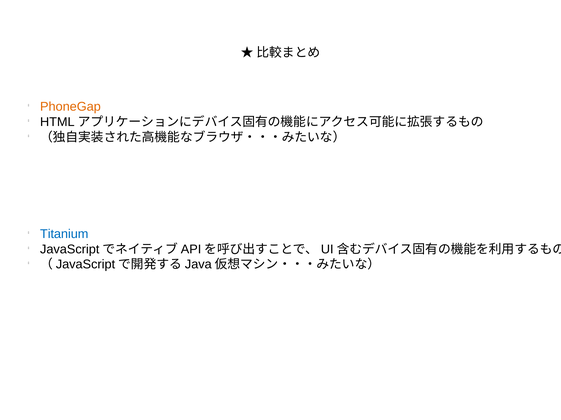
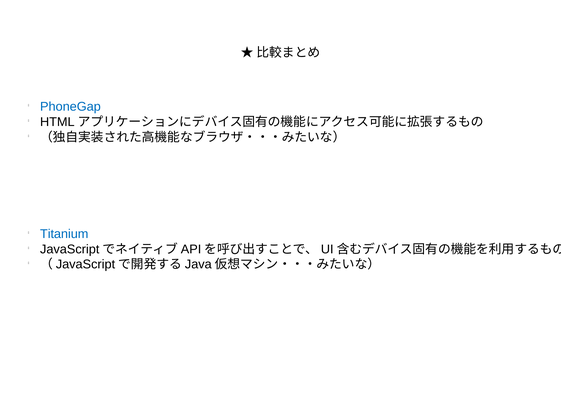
PhoneGap colour: orange -> blue
